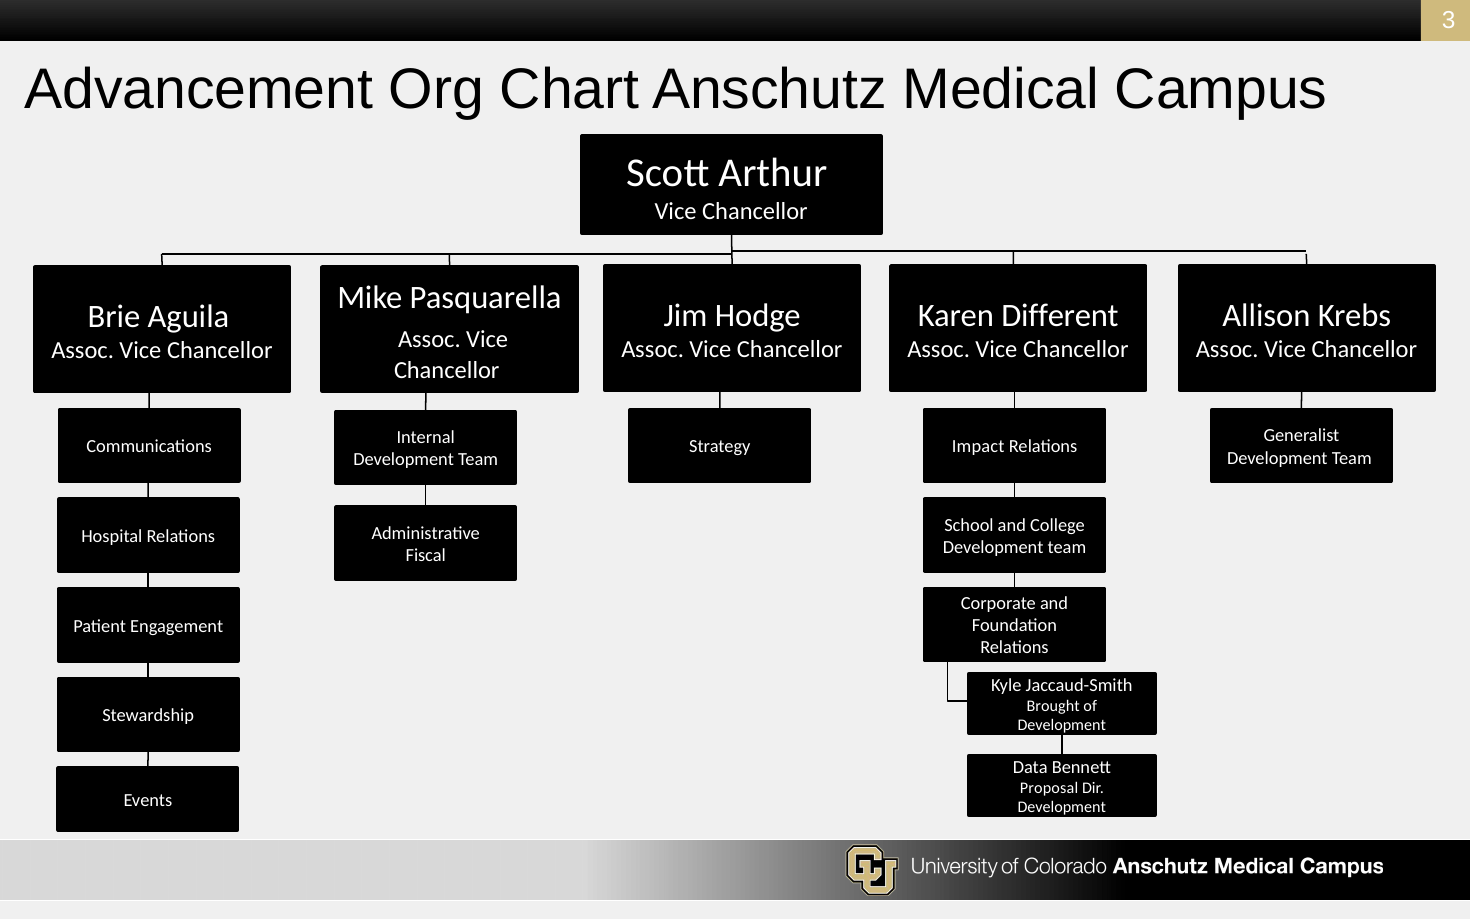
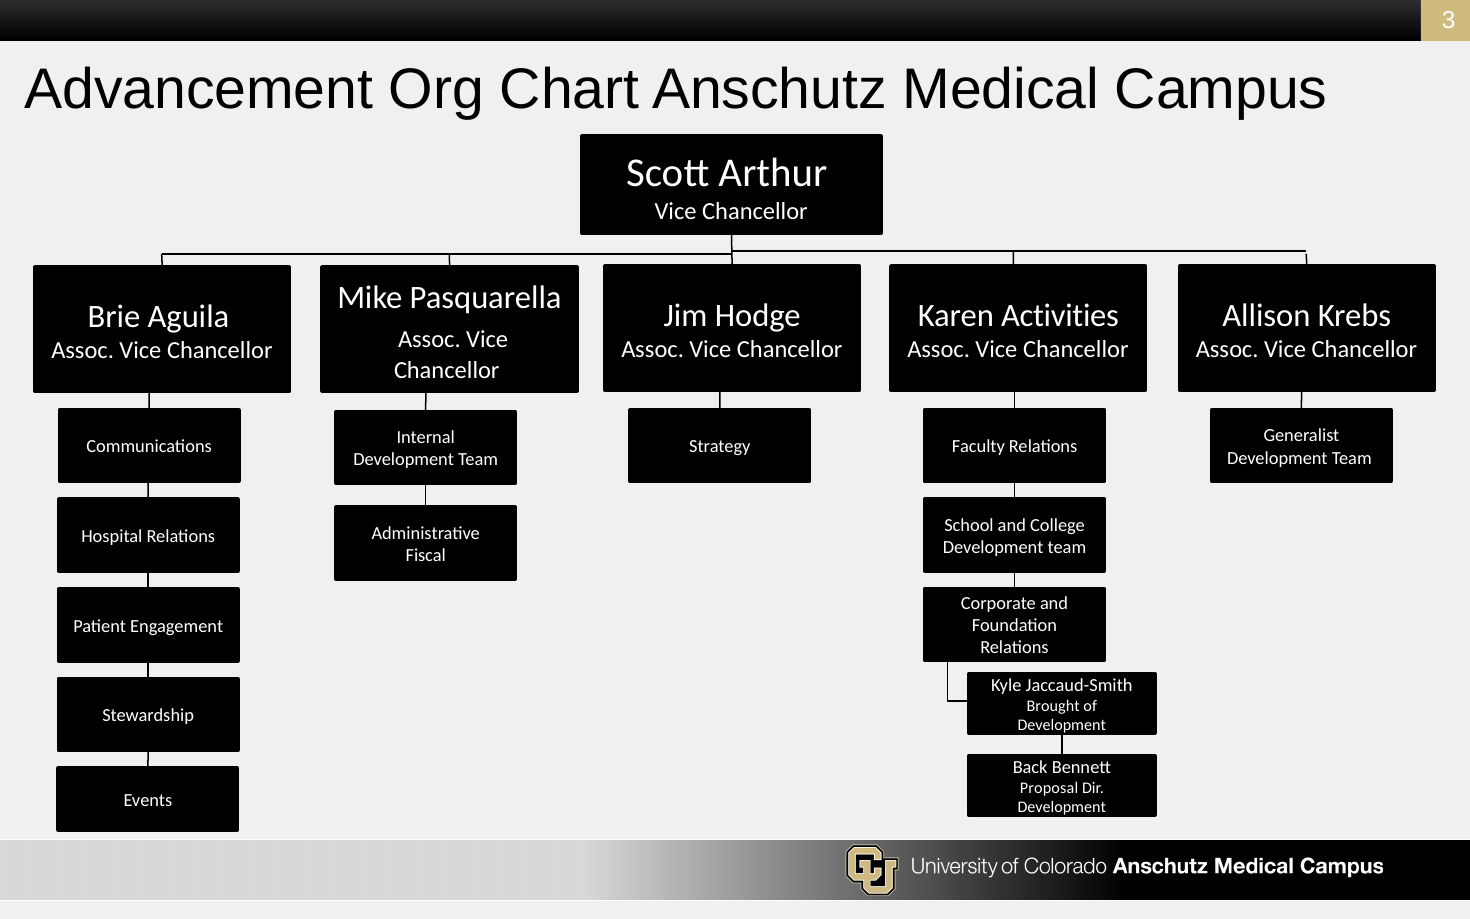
Different: Different -> Activities
Impact: Impact -> Faculty
Data: Data -> Back
